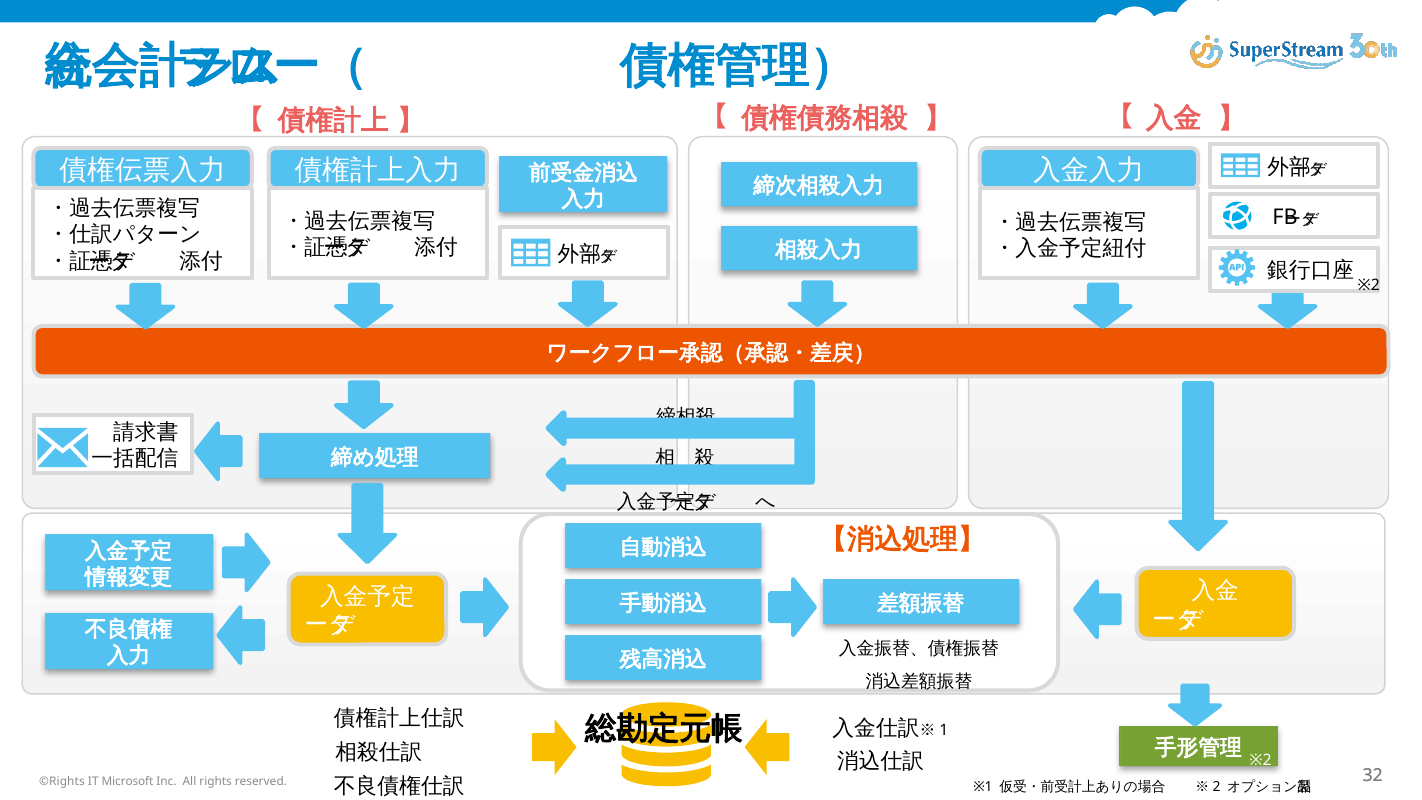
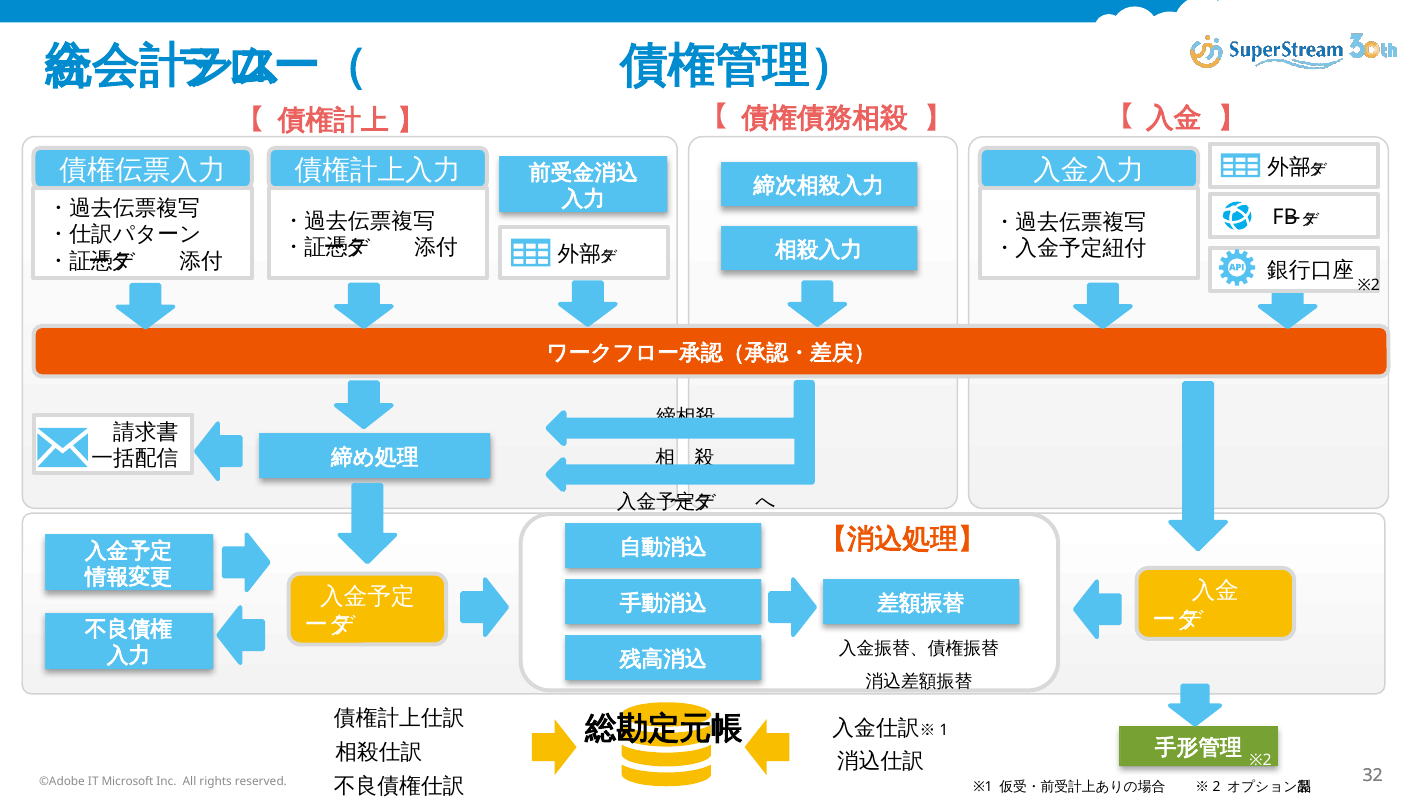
©Rights: ©Rights -> ©Adobe
